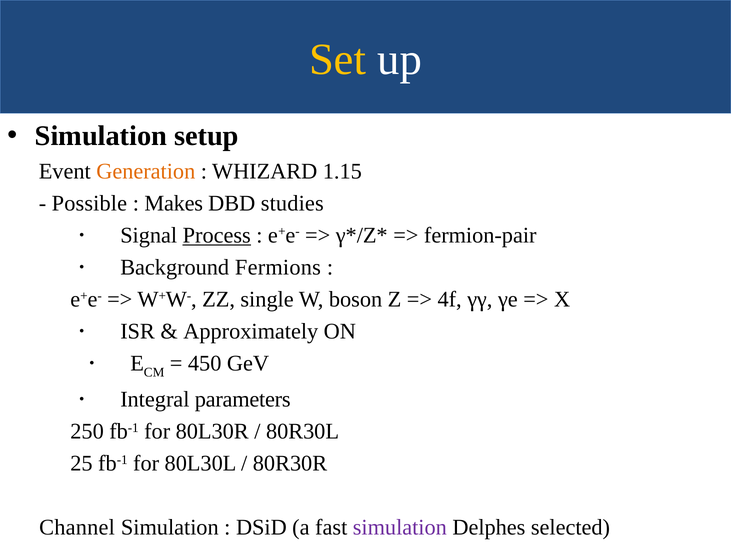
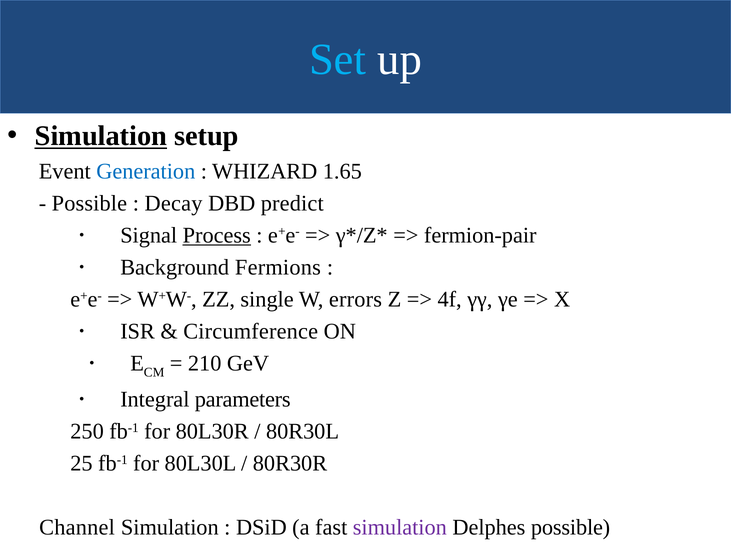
Set colour: yellow -> light blue
Simulation at (101, 136) underline: none -> present
Generation colour: orange -> blue
1.15: 1.15 -> 1.65
Makes: Makes -> Decay
studies: studies -> predict
boson: boson -> errors
Approximately: Approximately -> Circumference
450: 450 -> 210
Delphes selected: selected -> possible
